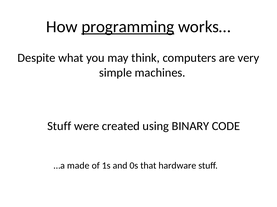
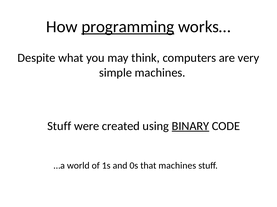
BINARY underline: none -> present
made: made -> world
that hardware: hardware -> machines
